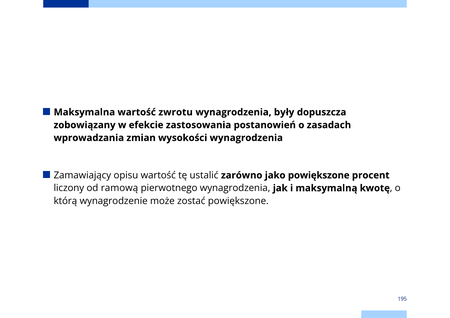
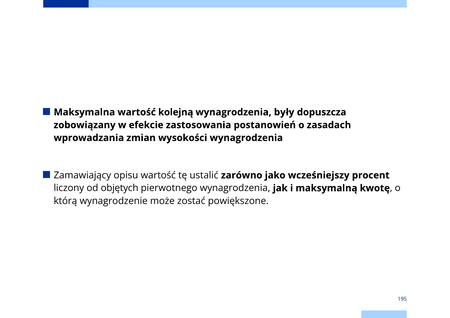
zwrotu: zwrotu -> kolejną
jako powiększone: powiększone -> wcześniejszy
ramową: ramową -> objętych
